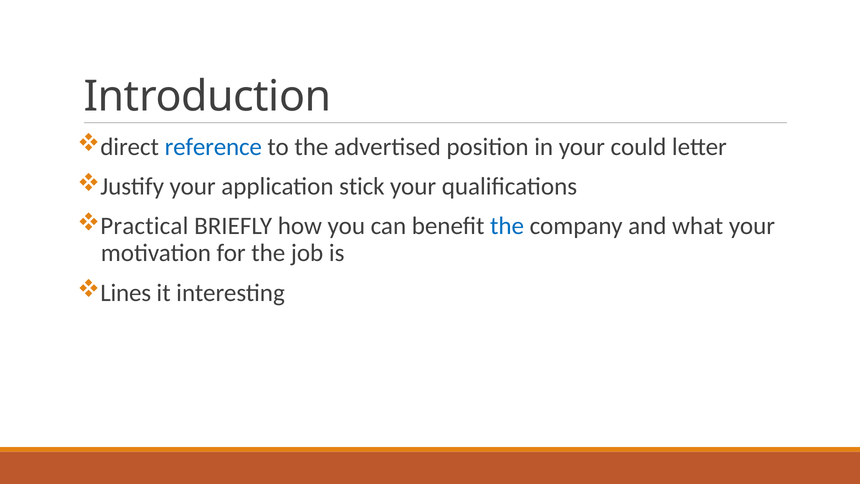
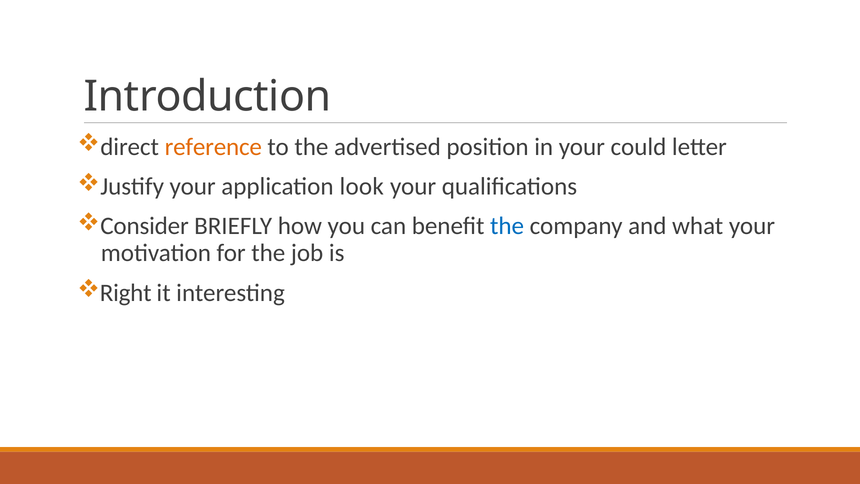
reference colour: blue -> orange
stick: stick -> look
Practical: Practical -> Consider
Lines: Lines -> Right
